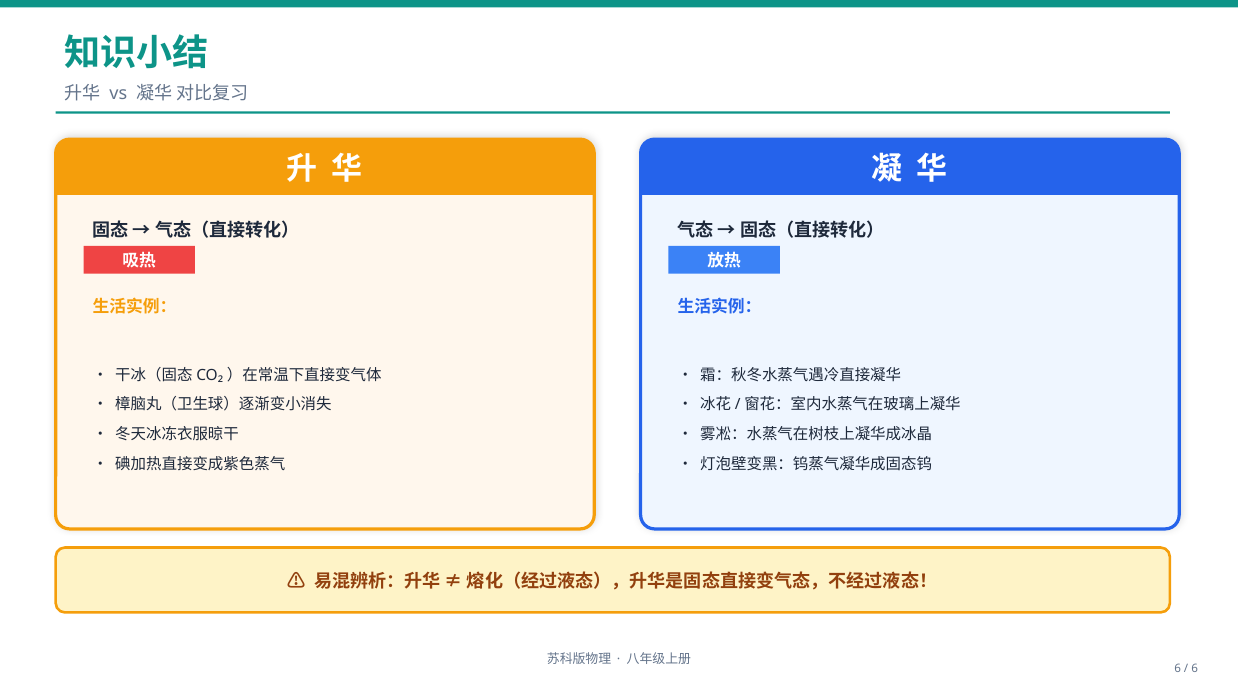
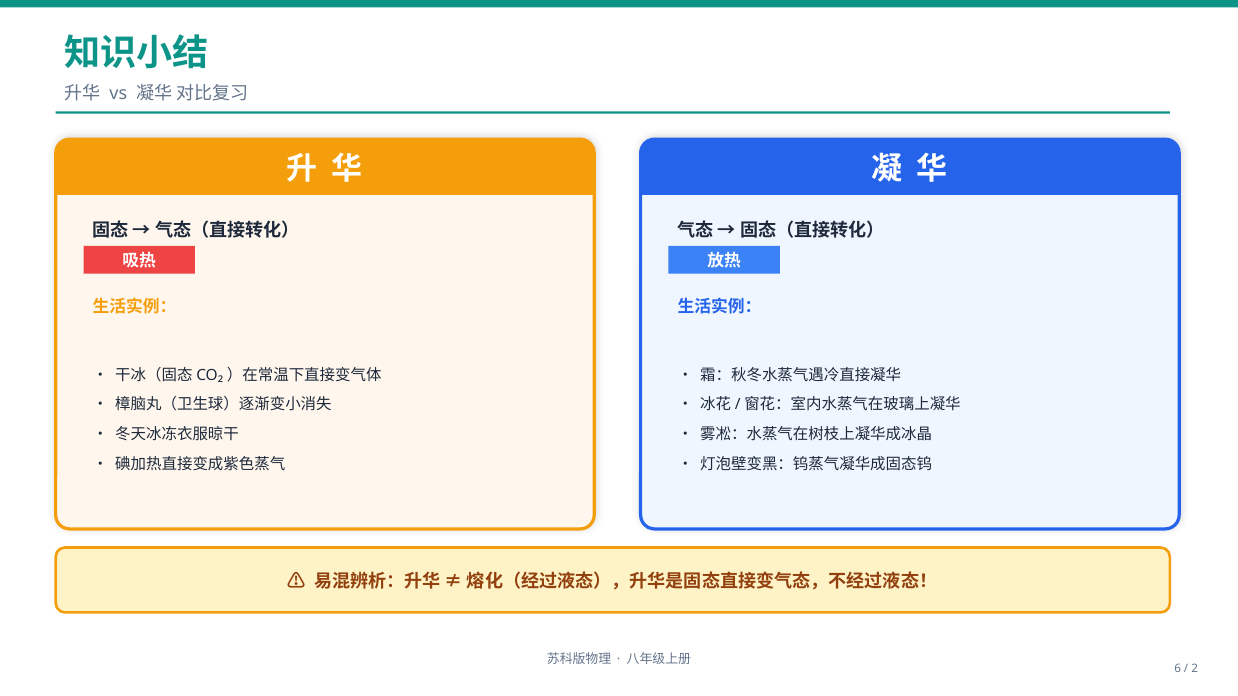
6 at (1195, 669): 6 -> 2
